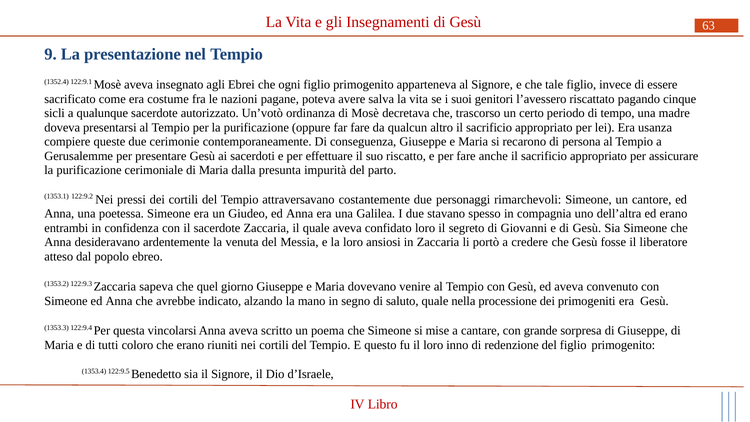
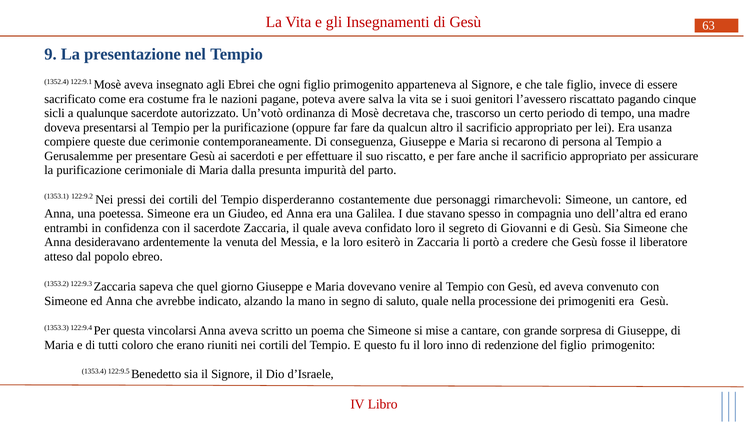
attraversavano: attraversavano -> disperderanno
ansiosi: ansiosi -> esiterò
